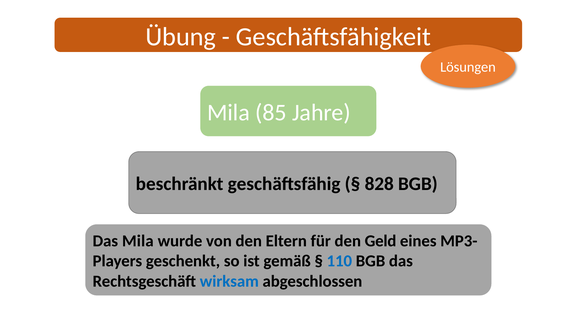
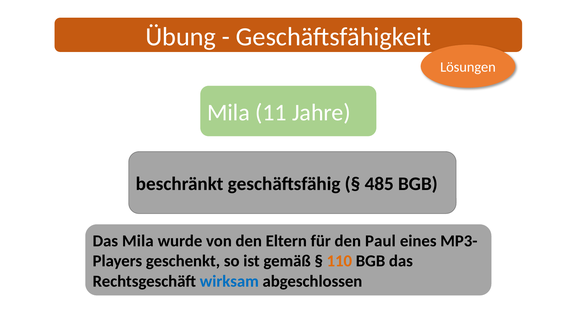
85: 85 -> 11
828: 828 -> 485
Geld: Geld -> Paul
110 colour: blue -> orange
